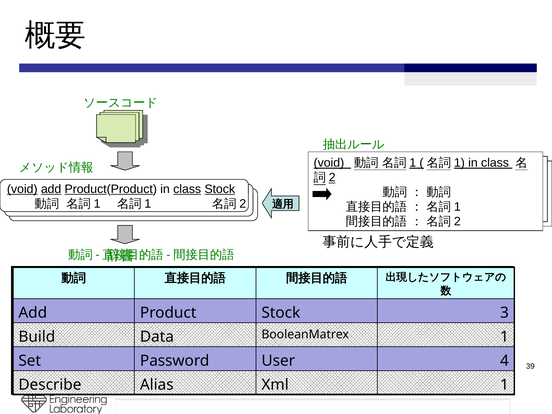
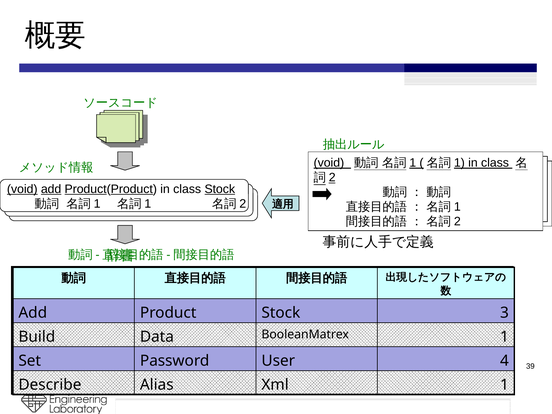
class at (187, 189) underline: present -> none
